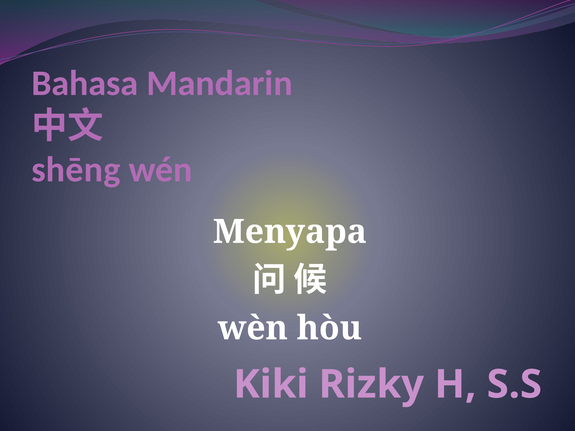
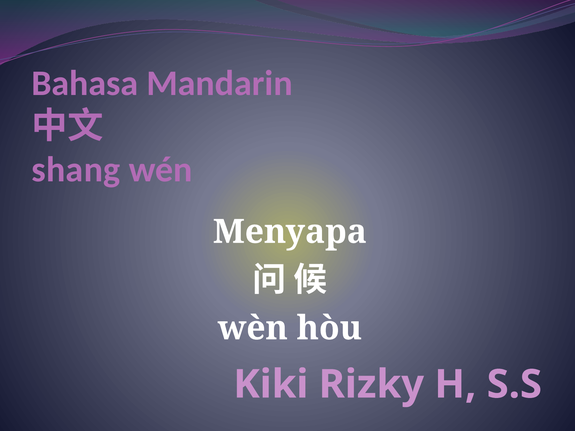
shēng: shēng -> shang
